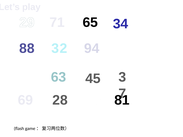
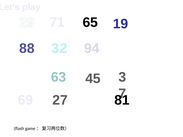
34: 34 -> 19
28: 28 -> 27
